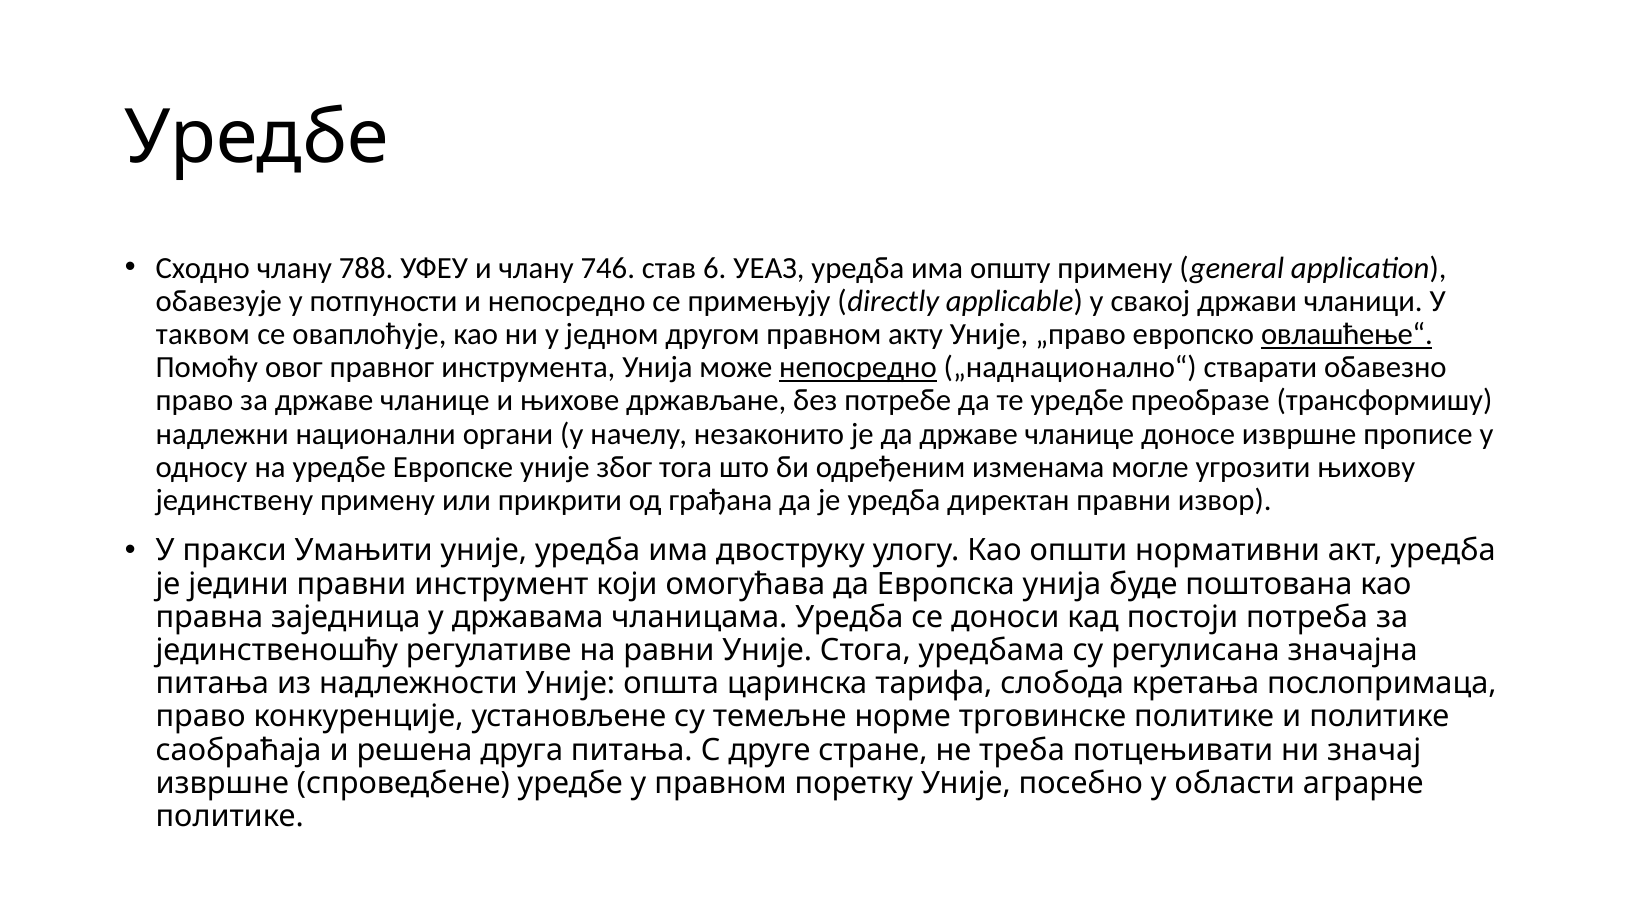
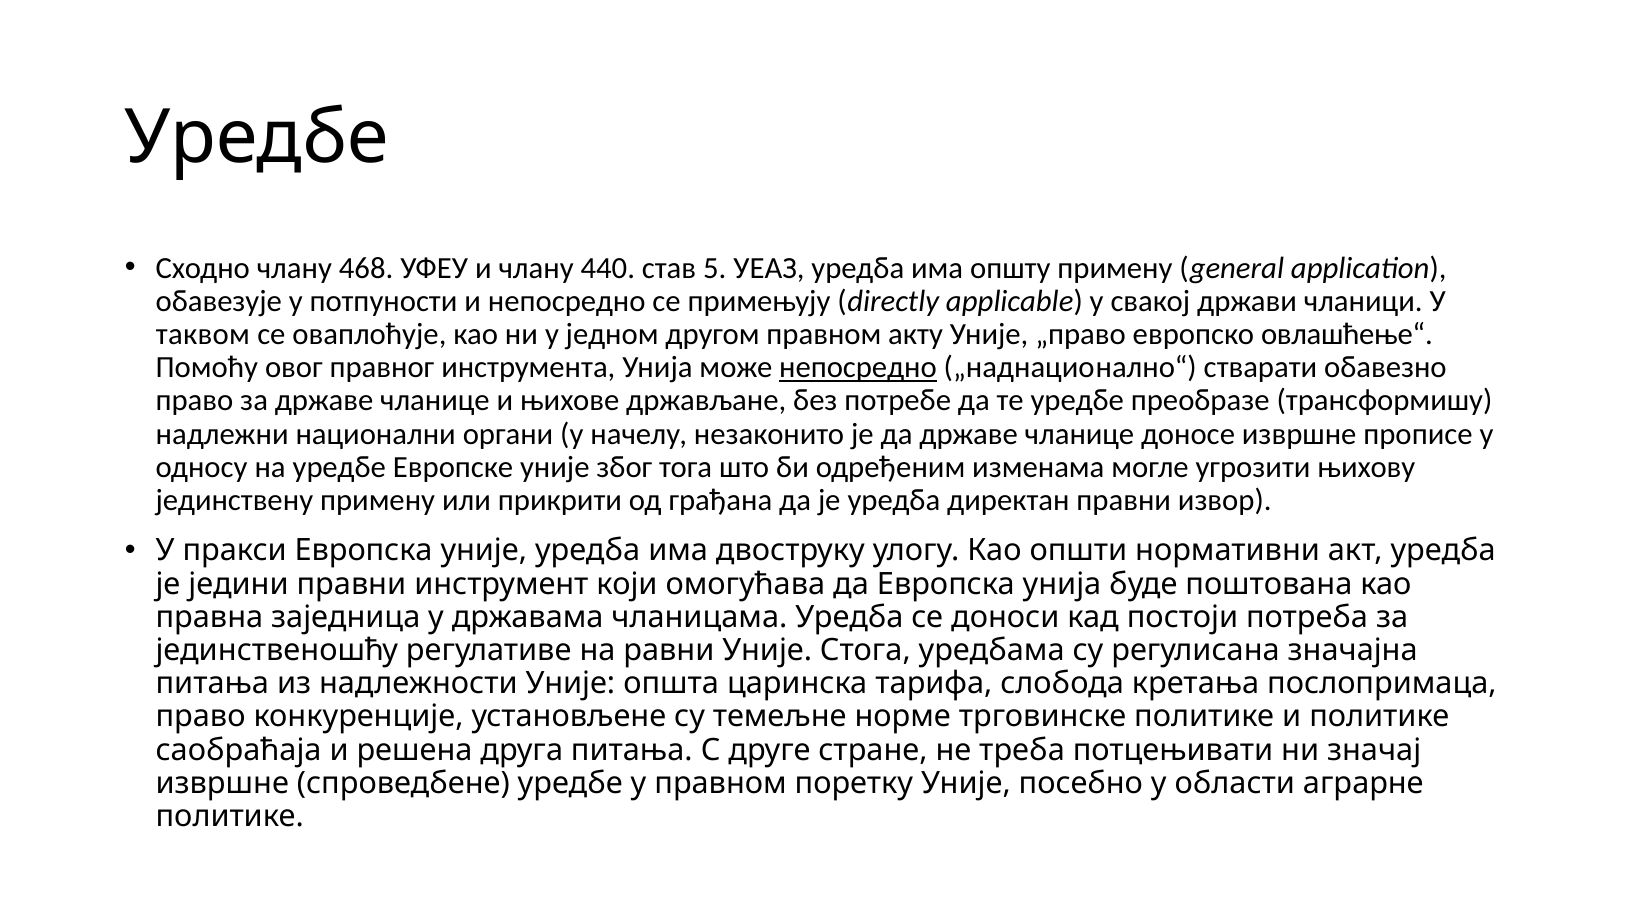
788: 788 -> 468
746: 746 -> 440
6: 6 -> 5
овлашћење“ underline: present -> none
пракси Умањити: Умањити -> Европска
